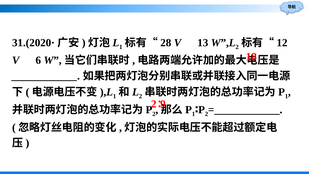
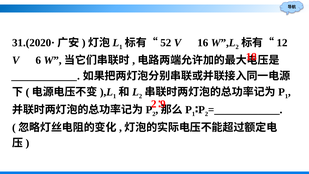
28: 28 -> 52
13: 13 -> 16
